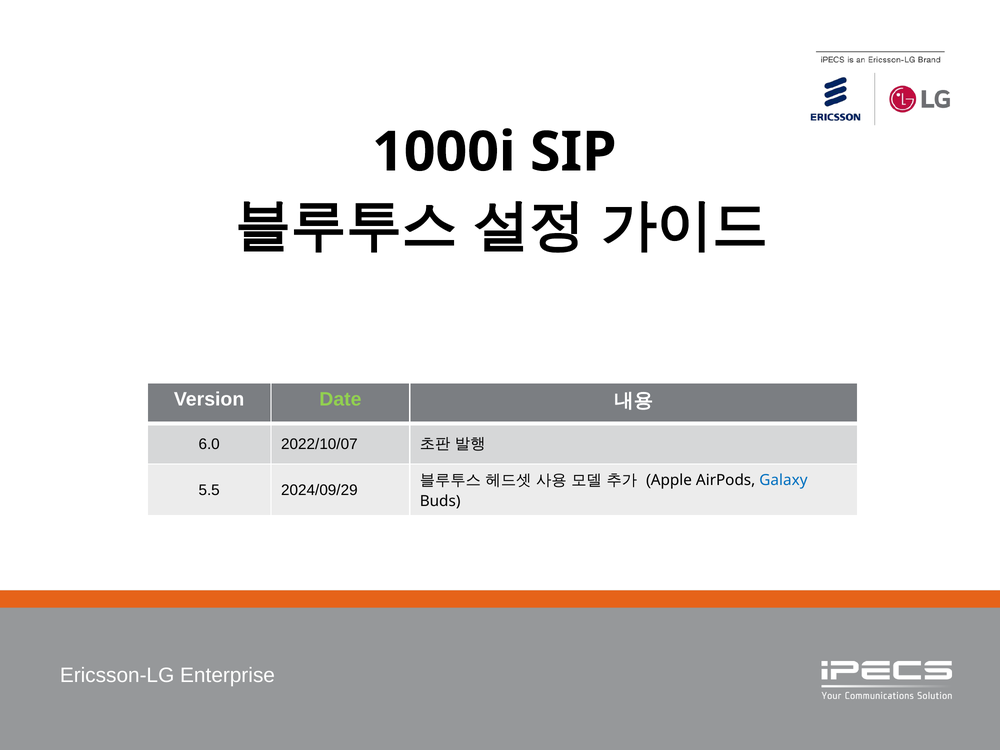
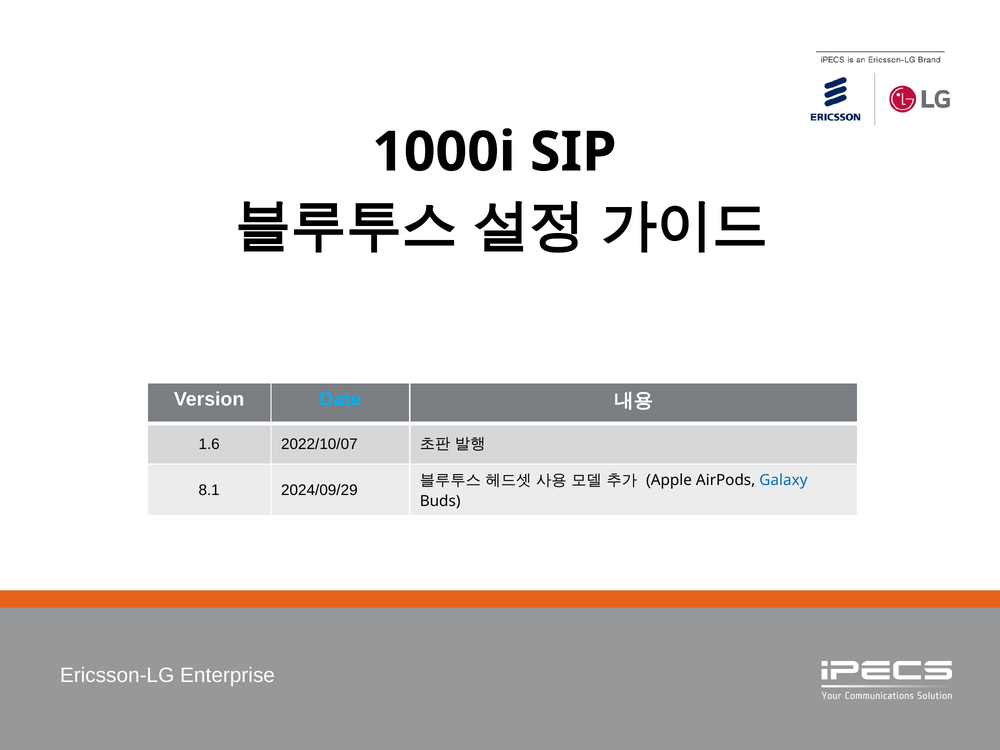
Date colour: light green -> light blue
6.0: 6.0 -> 1.6
5.5: 5.5 -> 8.1
